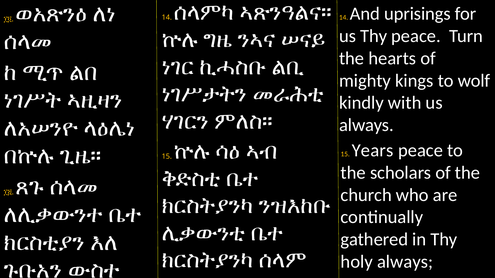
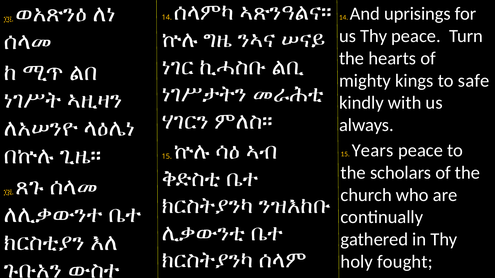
wolf: wolf -> safe
holy always: always -> fought
